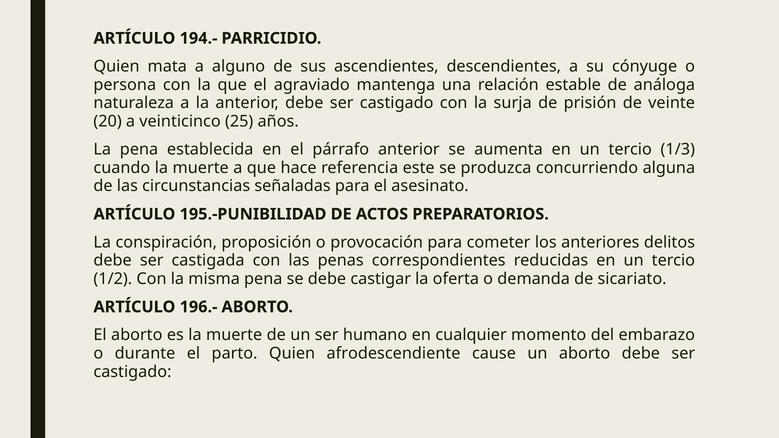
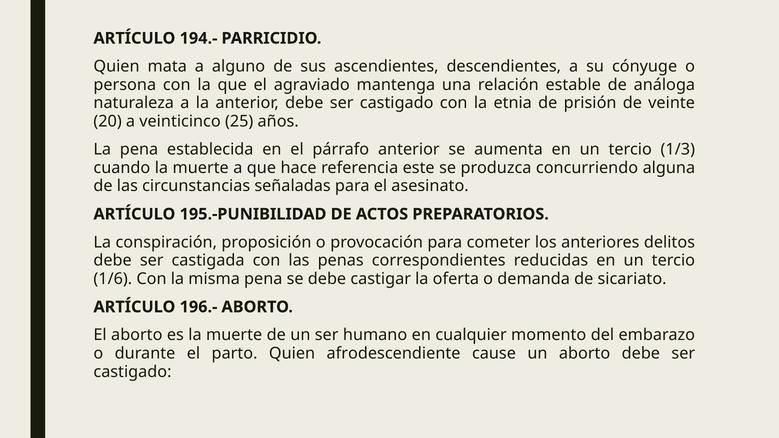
surja: surja -> etnia
1/2: 1/2 -> 1/6
